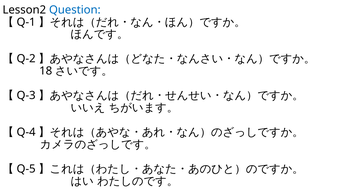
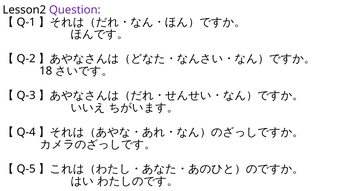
Question colour: blue -> purple
